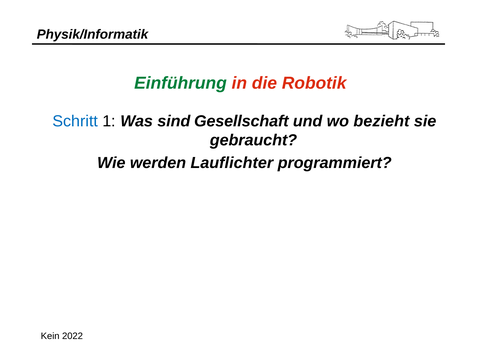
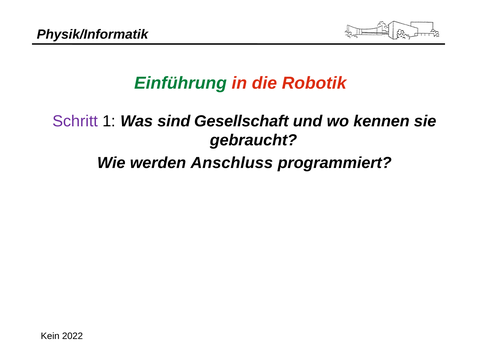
Schritt colour: blue -> purple
bezieht: bezieht -> kennen
Lauflichter: Lauflichter -> Anschluss
